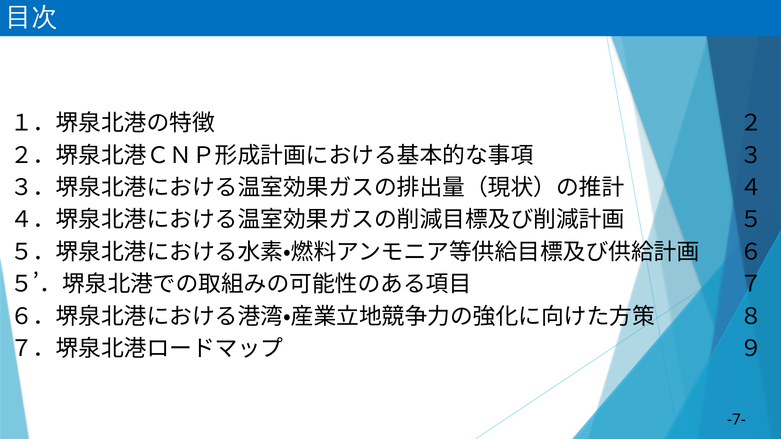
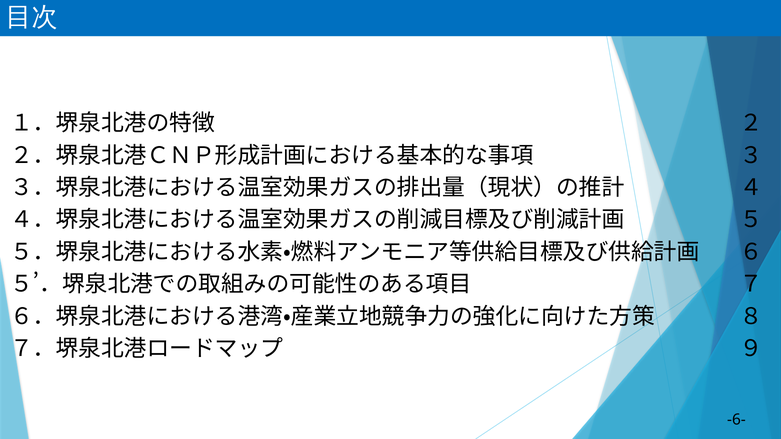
-7-: -7- -> -6-
